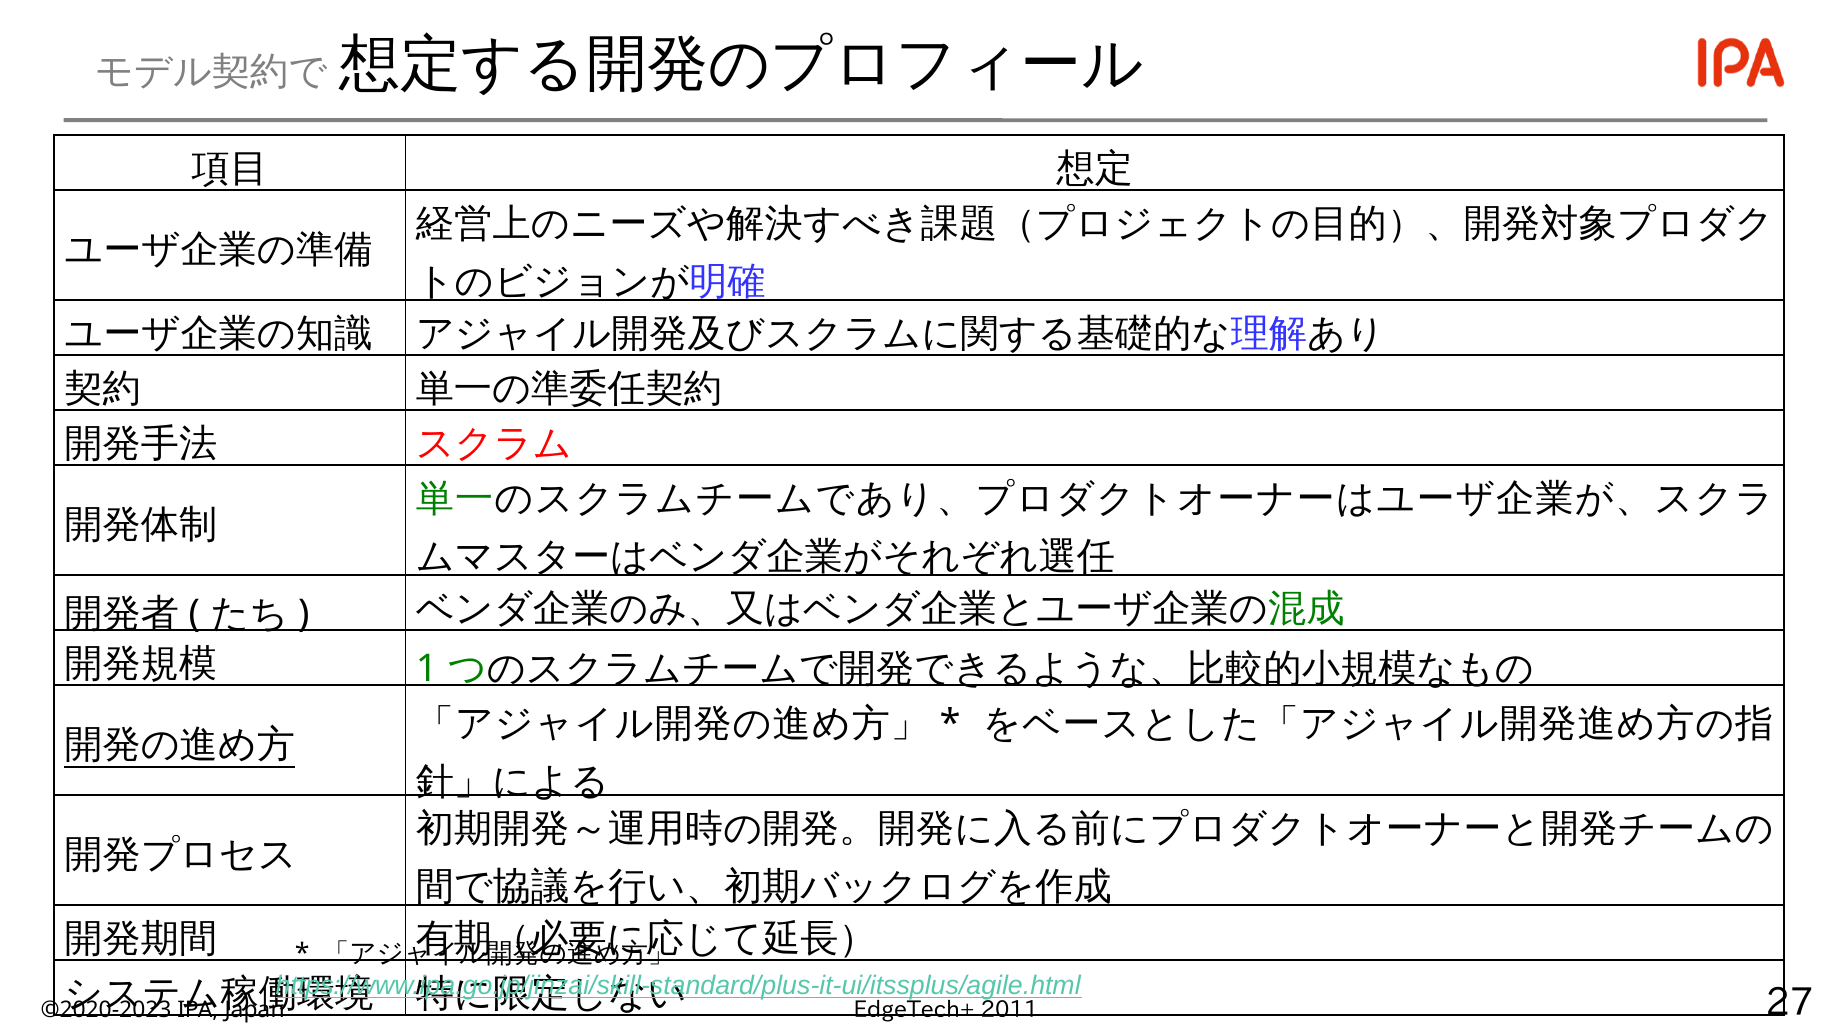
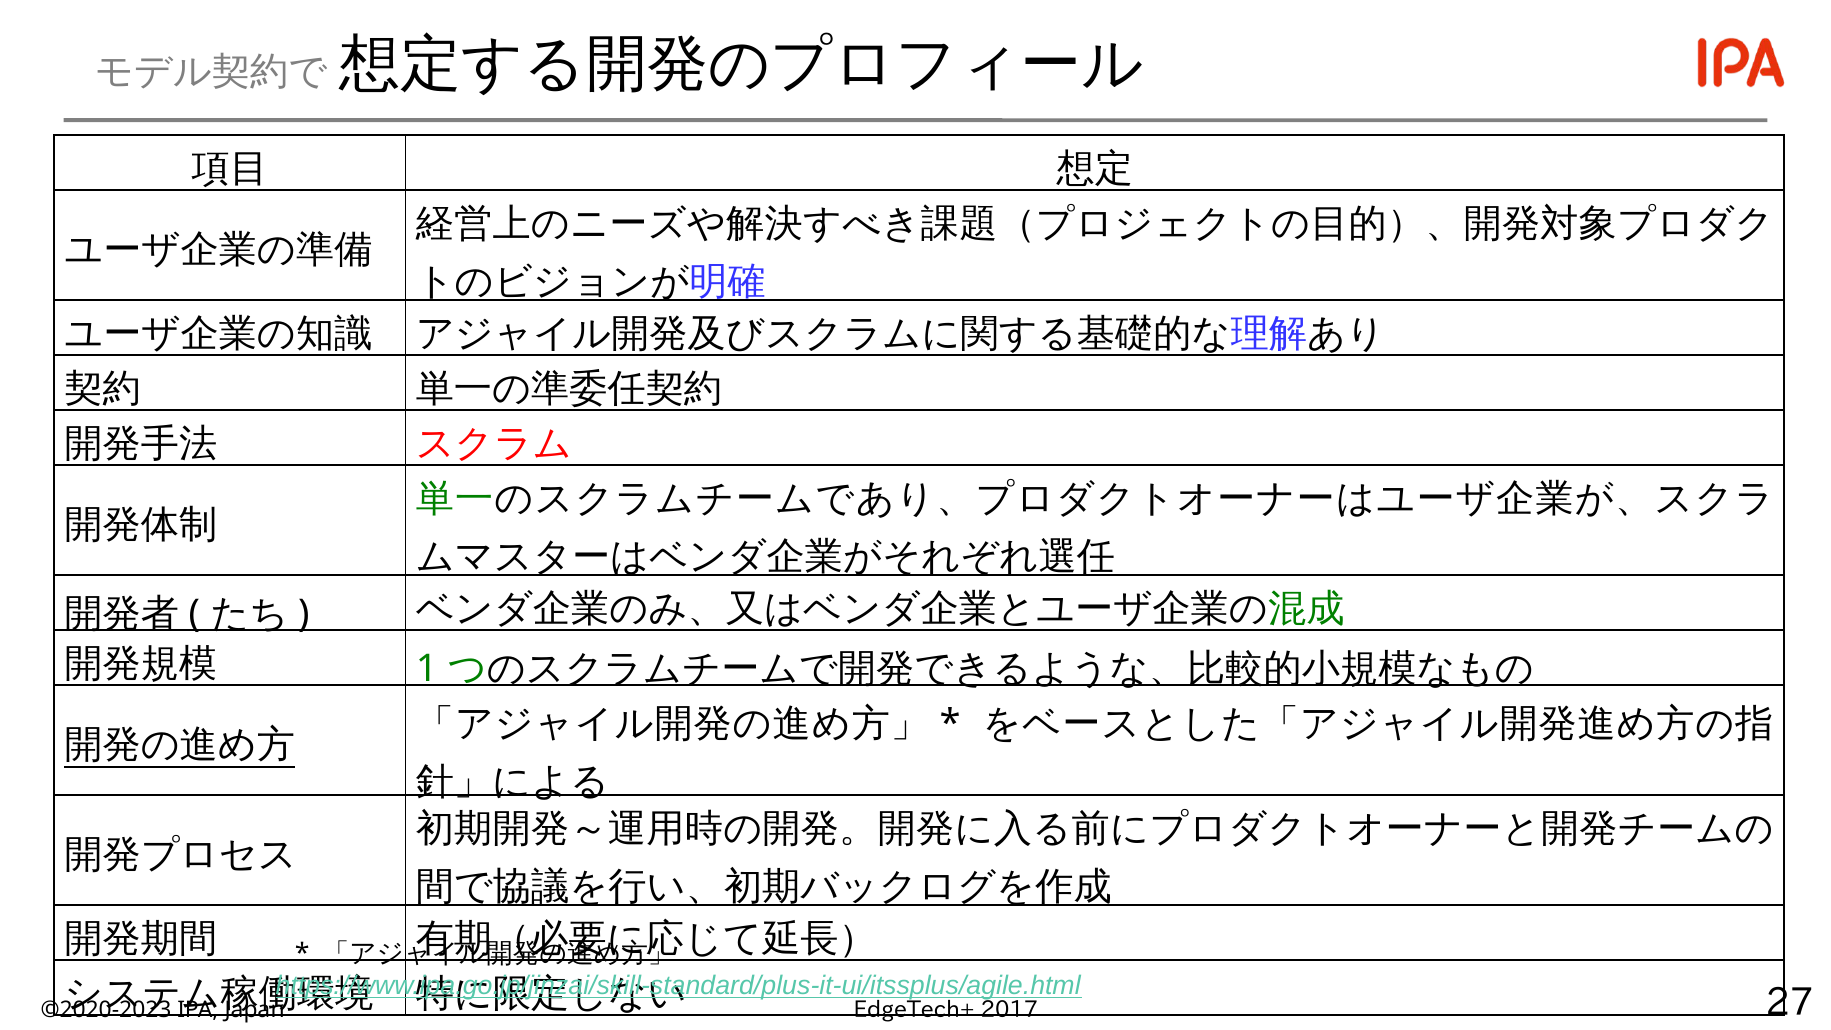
2011: 2011 -> 2017
